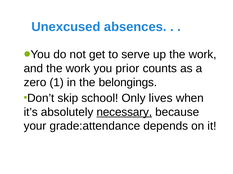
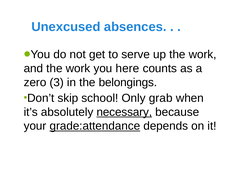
prior: prior -> here
1: 1 -> 3
lives: lives -> grab
grade:attendance underline: none -> present
